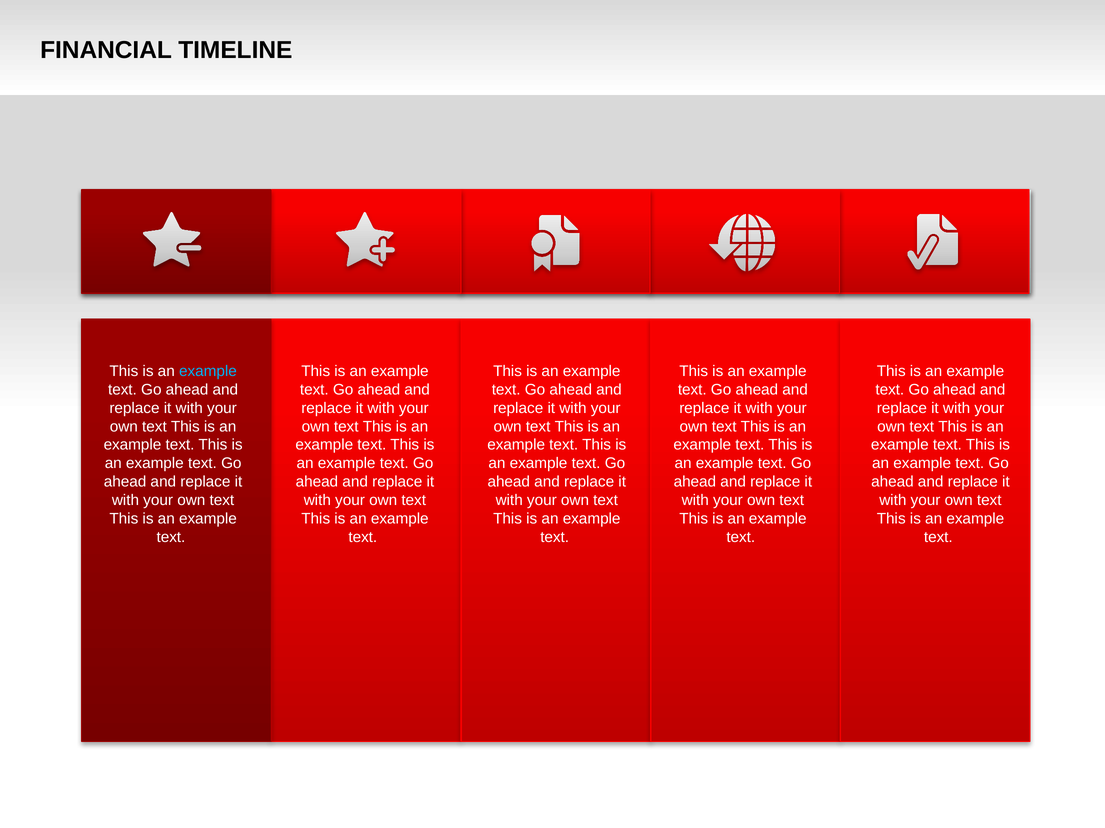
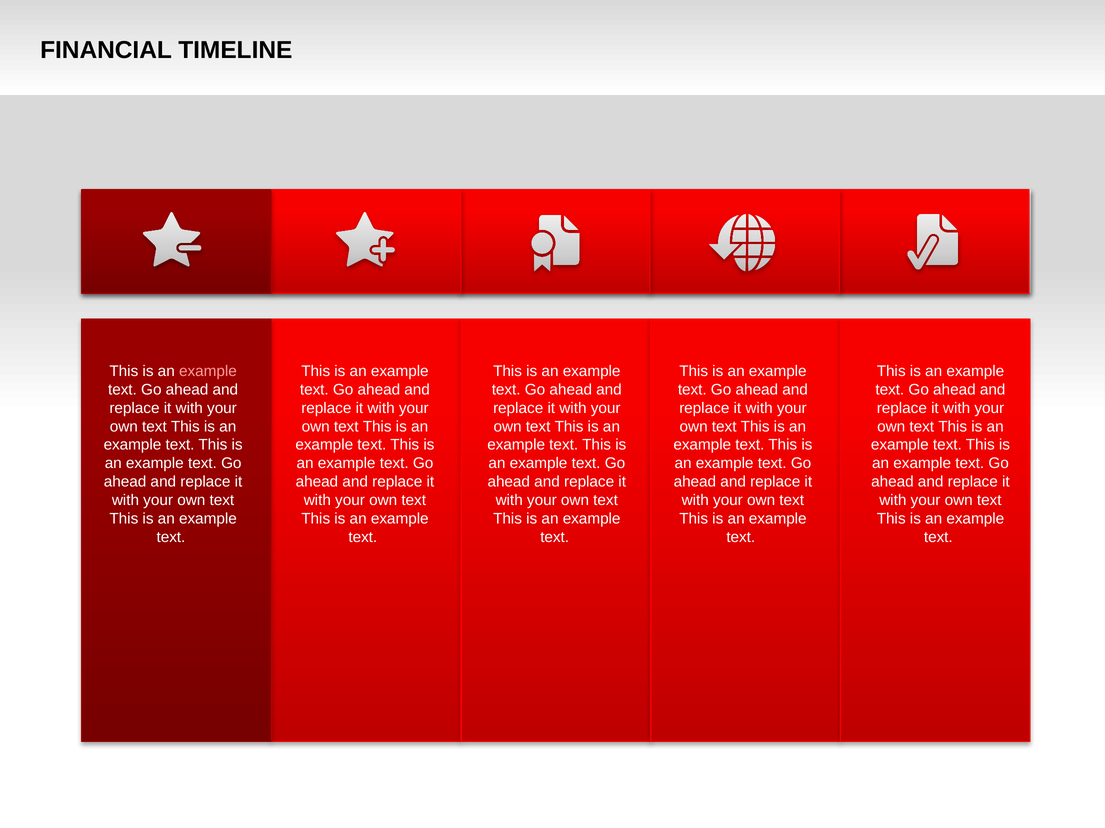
example at (208, 372) colour: light blue -> pink
